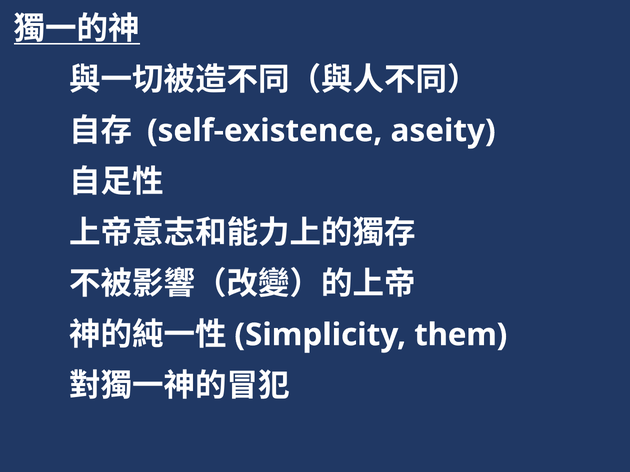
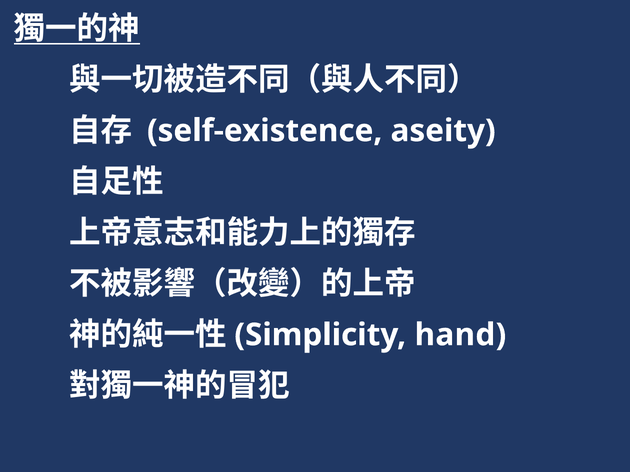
them: them -> hand
